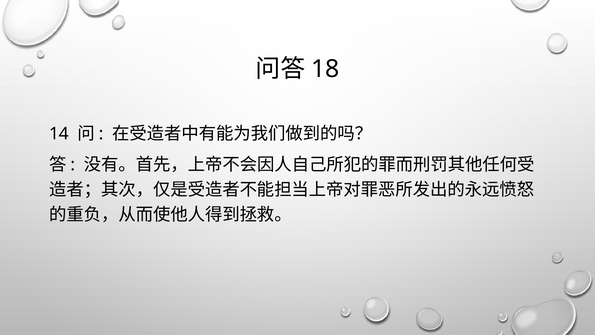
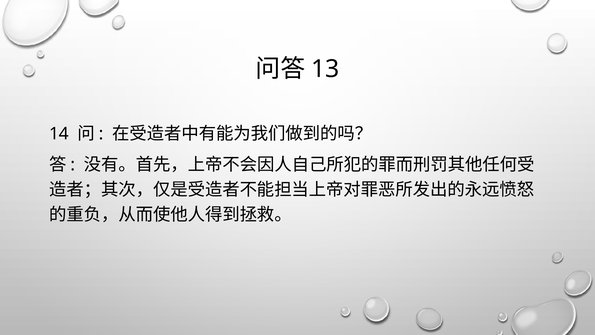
18: 18 -> 13
